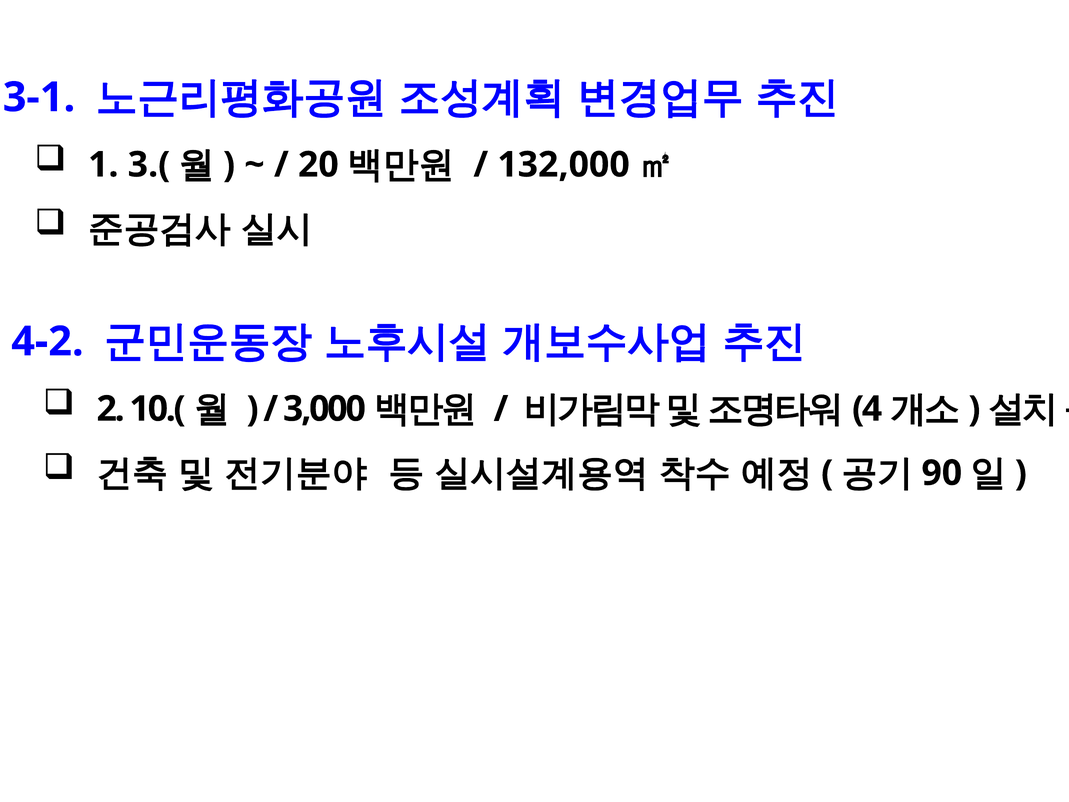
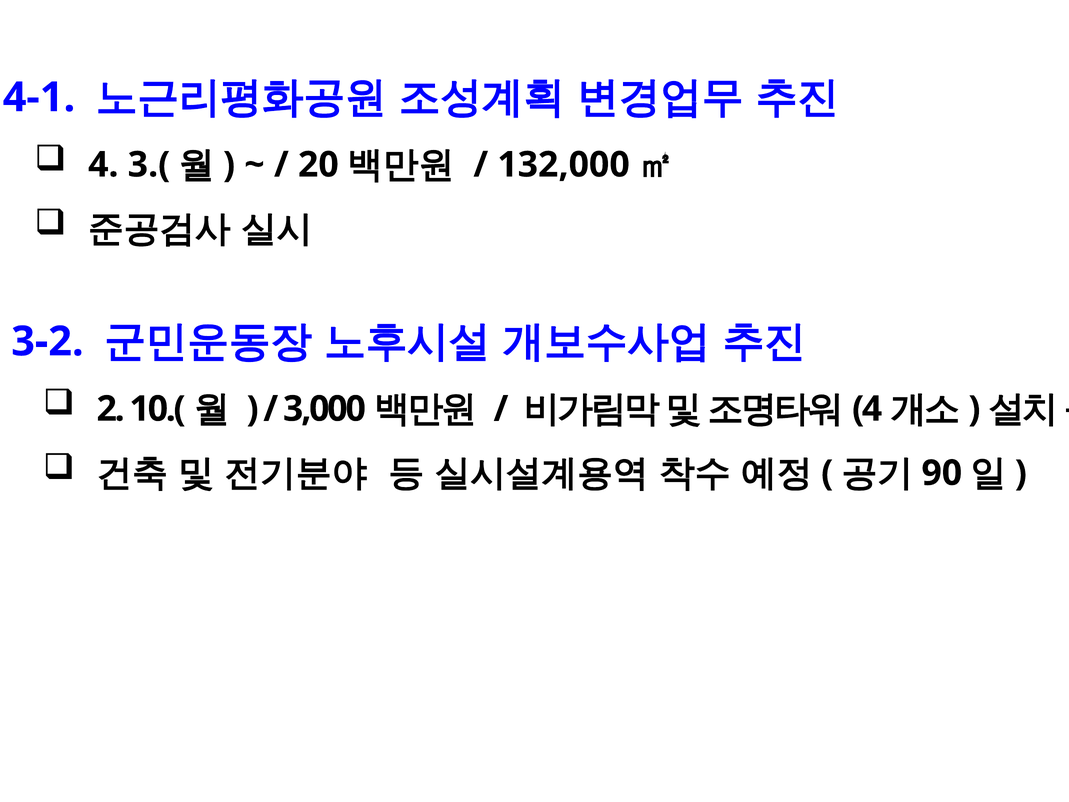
3-1: 3-1 -> 4-1
1 at (103, 165): 1 -> 4
4-2: 4-2 -> 3-2
